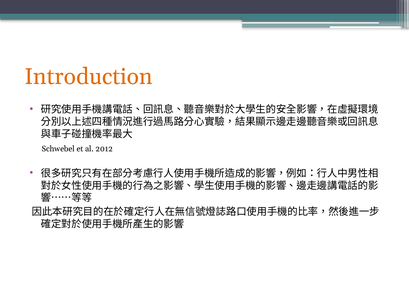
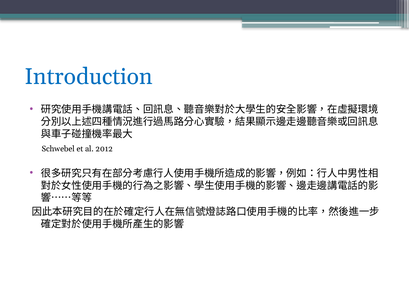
Introduction colour: orange -> blue
